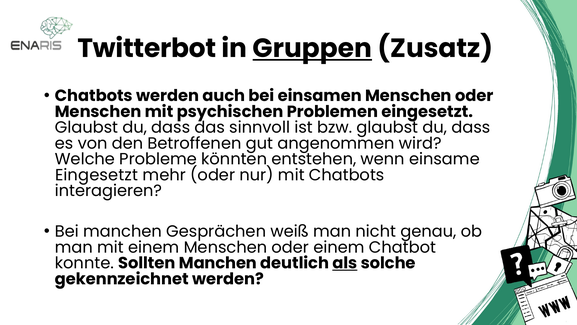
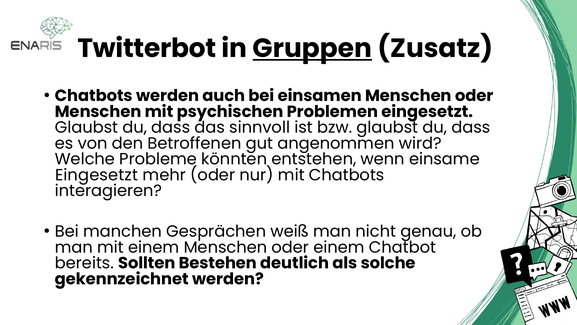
konnte: konnte -> bereits
Sollten Manchen: Manchen -> Bestehen
als underline: present -> none
